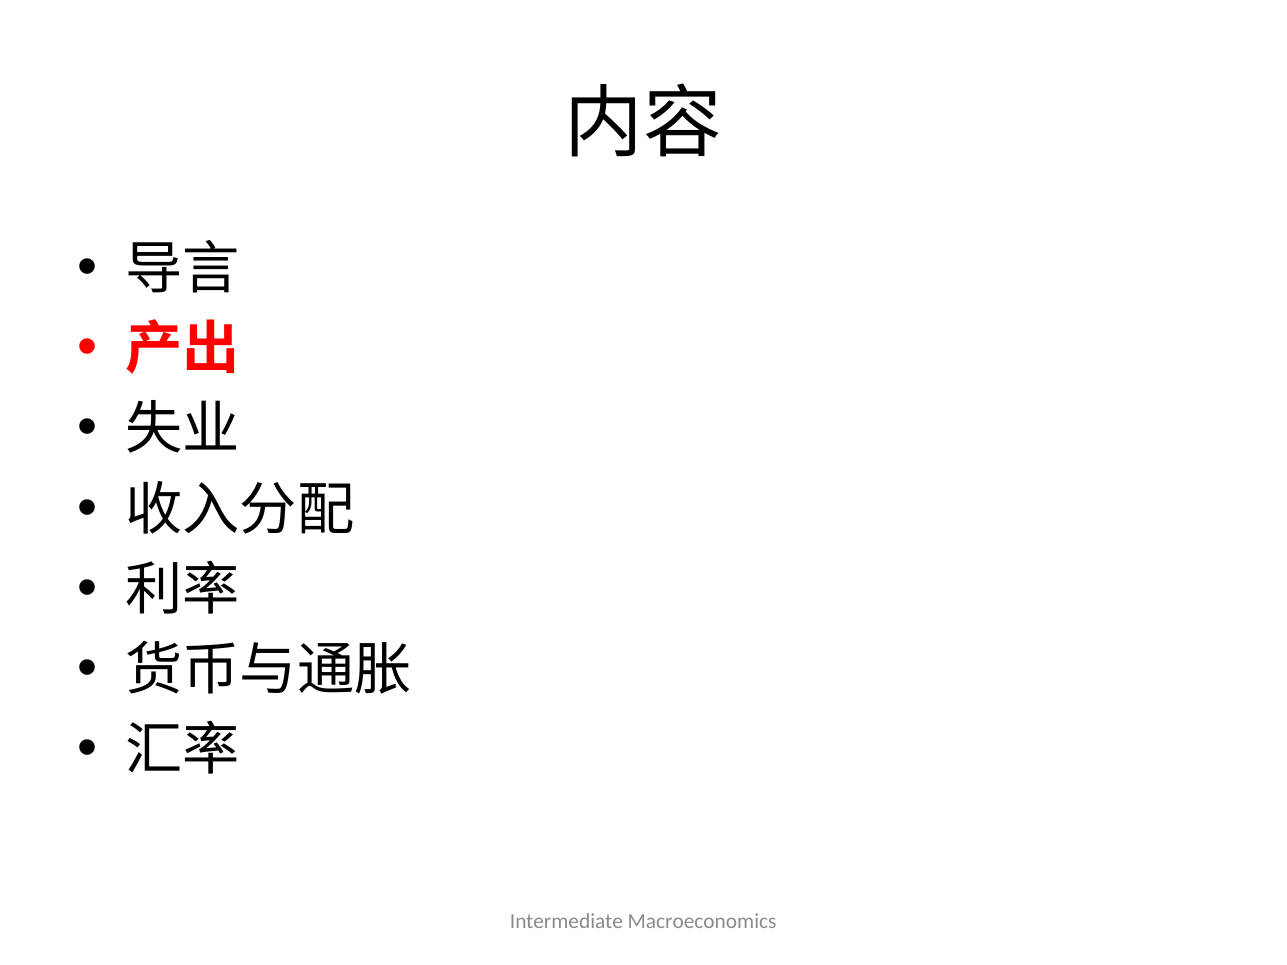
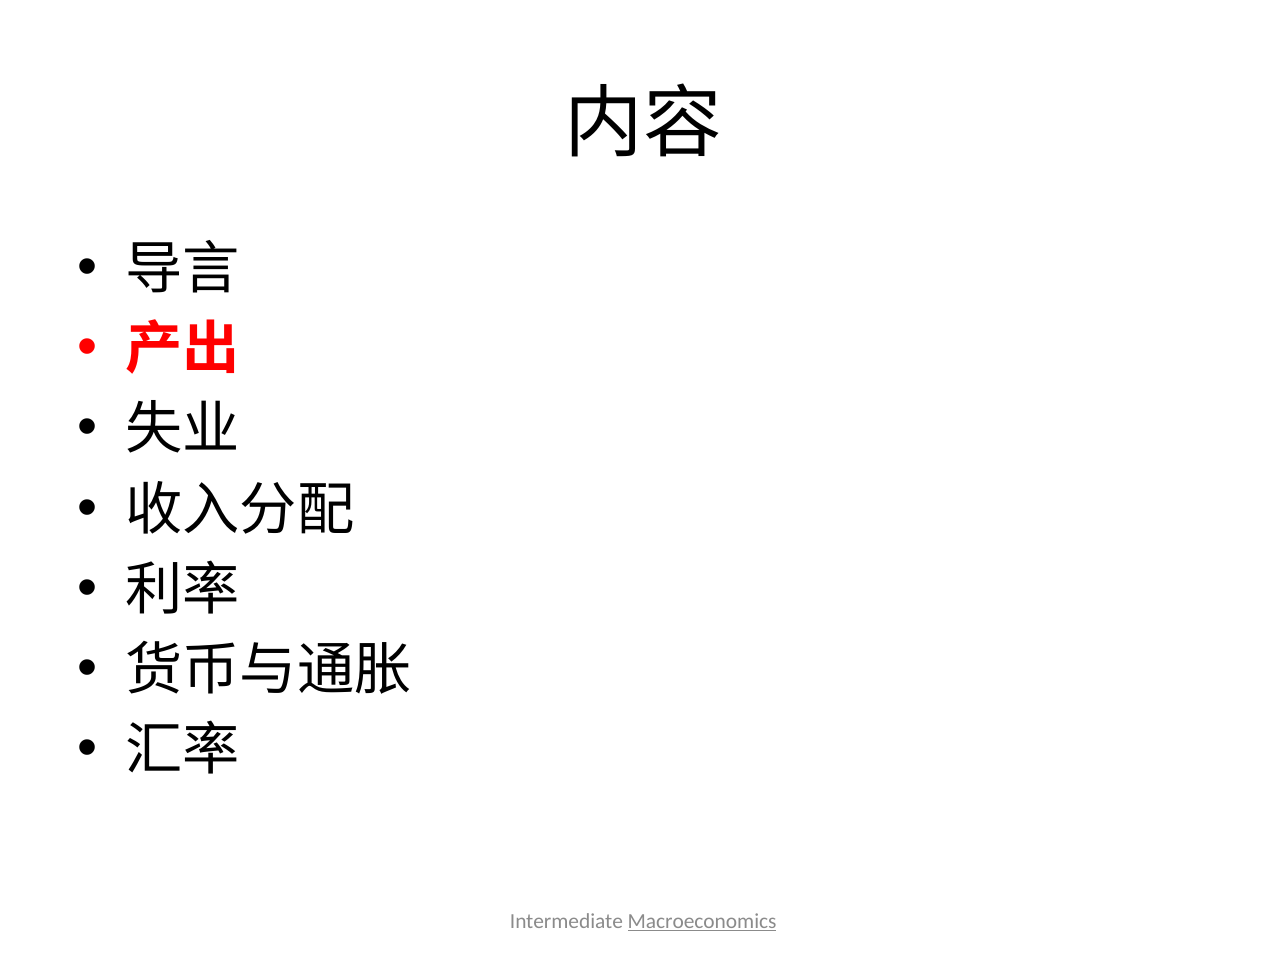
Macroeconomics underline: none -> present
